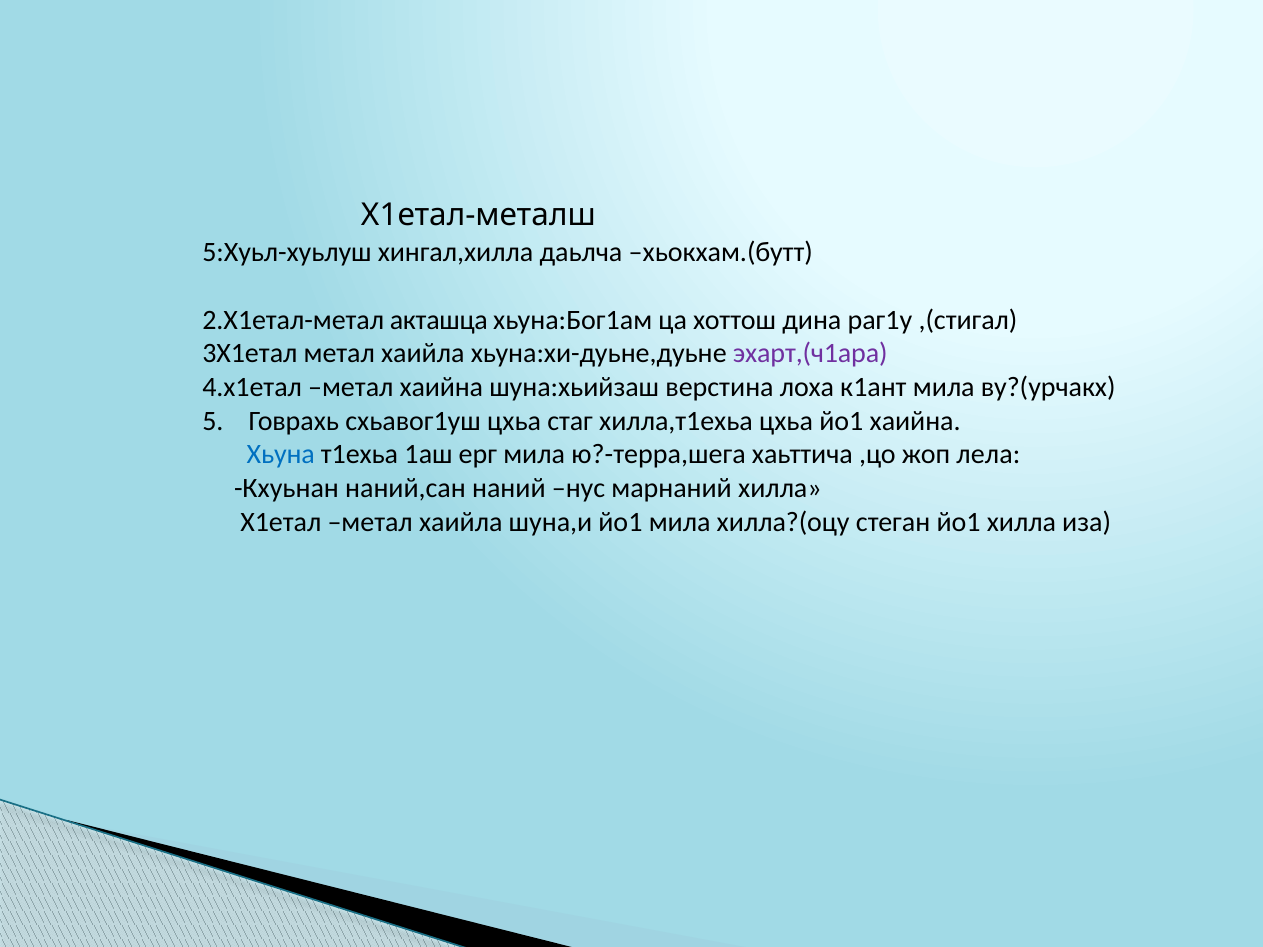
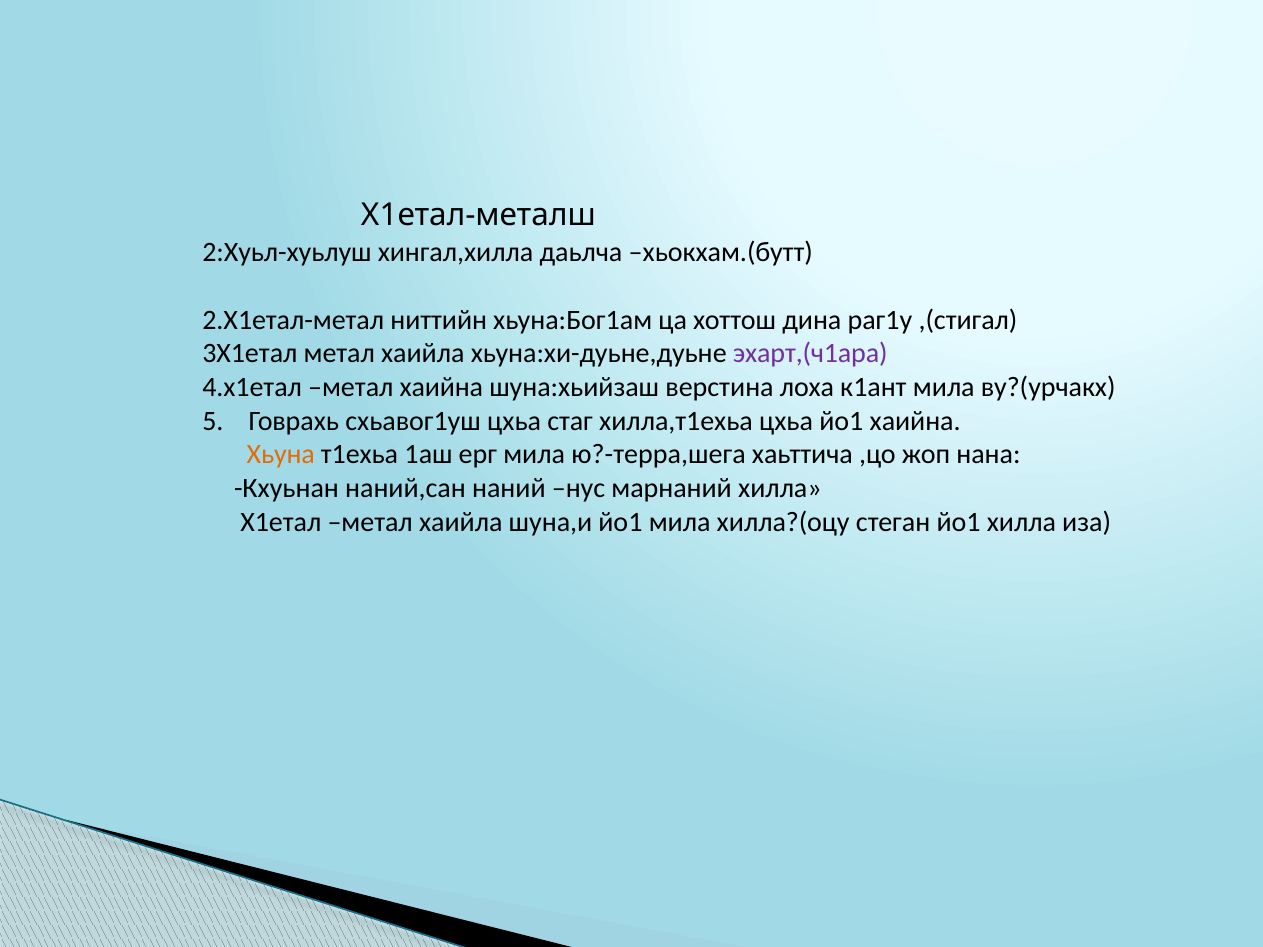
5:Хуьл-хуьлуш: 5:Хуьл-хуьлуш -> 2:Хуьл-хуьлуш
акташца: акташца -> ниттийн
Хьуна colour: blue -> orange
лела: лела -> нана
